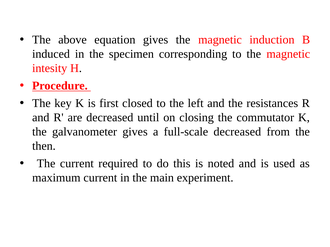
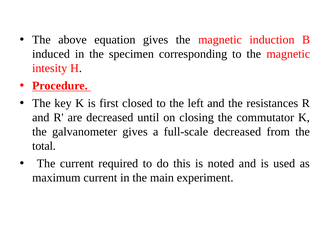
then: then -> total
